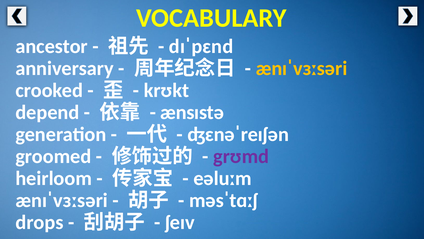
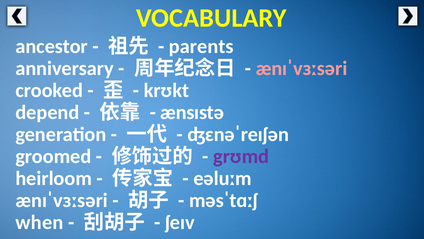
dɪˈpɛnd: dɪˈpɛnd -> parents
ænɪˈvɜːsəri at (302, 68) colour: yellow -> pink
drops: drops -> when
